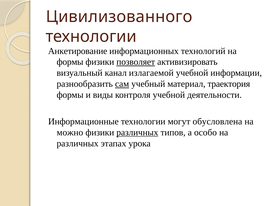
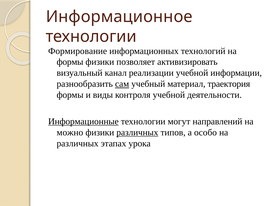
Цивилизованного: Цивилизованного -> Информационное
Анкетирование: Анкетирование -> Формирование
позволяет underline: present -> none
излагаемой: излагаемой -> реализации
Информационные underline: none -> present
обусловлена: обусловлена -> направлений
